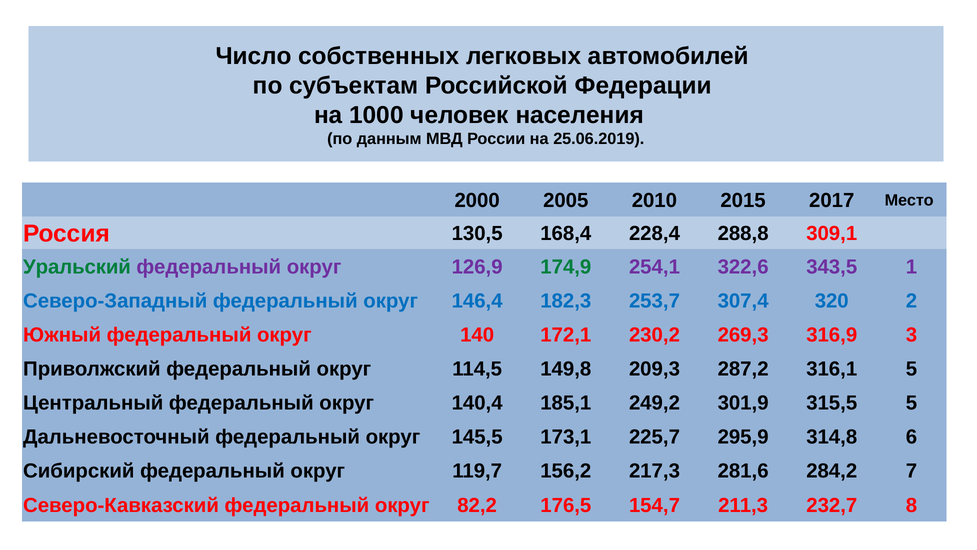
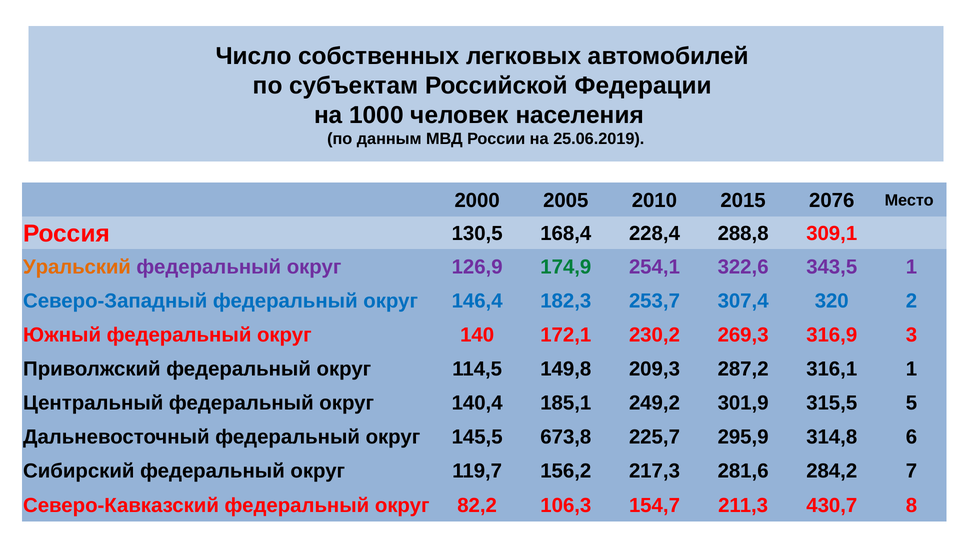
2017: 2017 -> 2076
Уральский colour: green -> orange
316,1 5: 5 -> 1
173,1: 173,1 -> 673,8
176,5: 176,5 -> 106,3
232,7: 232,7 -> 430,7
